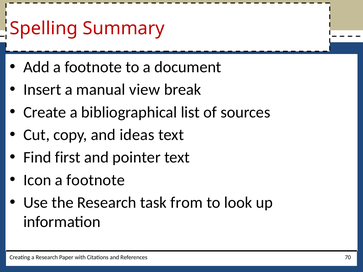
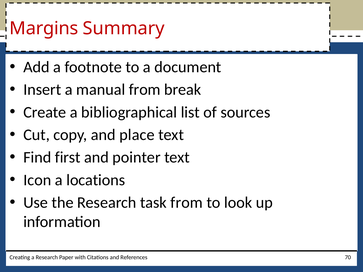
Spelling: Spelling -> Margins
manual view: view -> from
ideas: ideas -> place
footnote at (96, 180): footnote -> locations
